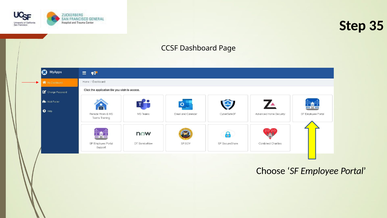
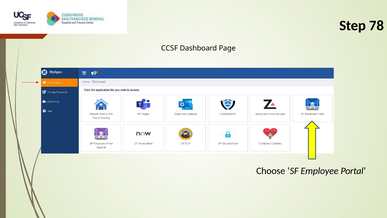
35: 35 -> 78
